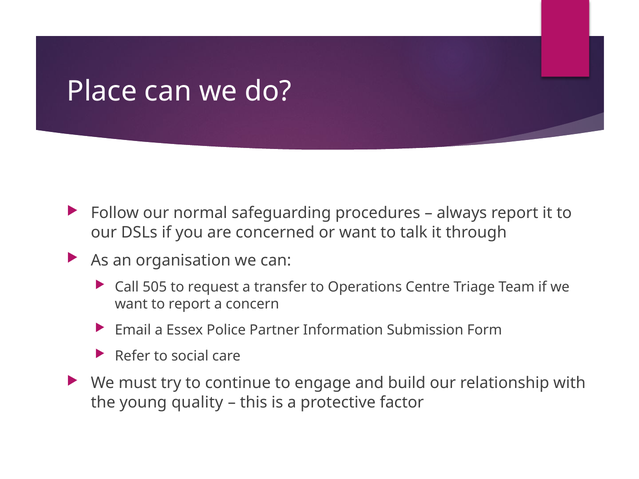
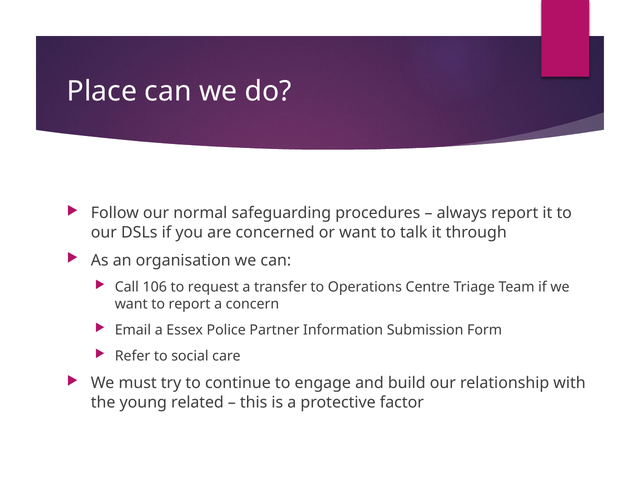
505: 505 -> 106
quality: quality -> related
